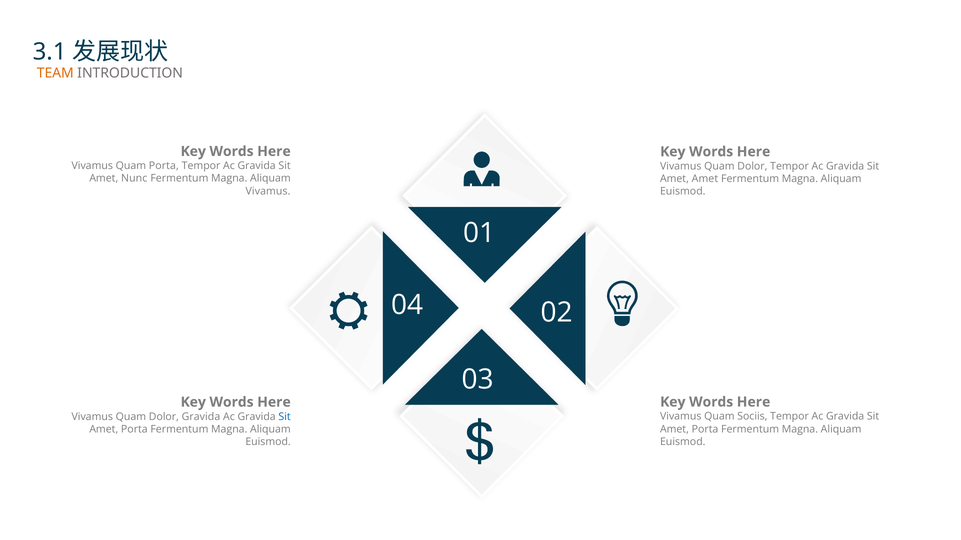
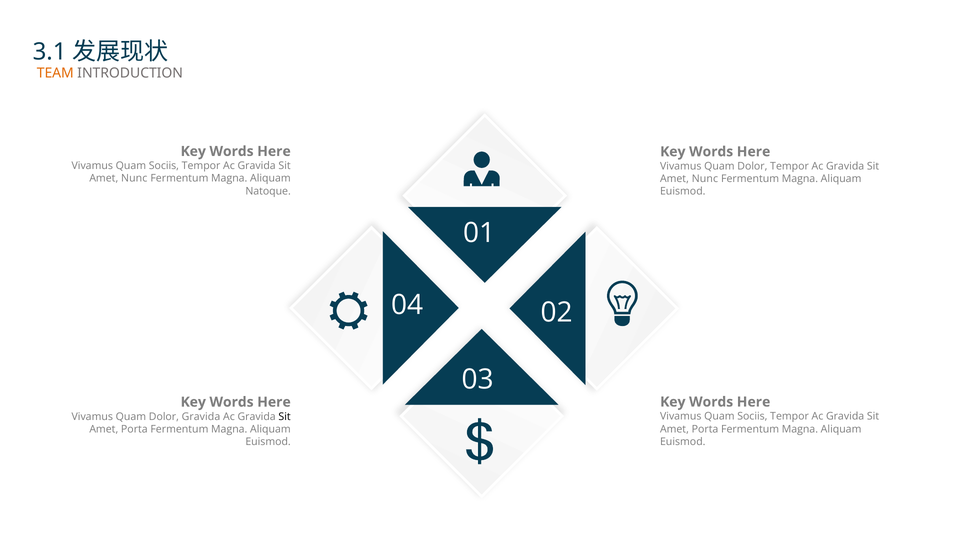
Porta at (164, 166): Porta -> Sociis
Amet at (705, 179): Amet -> Nunc
Vivamus at (268, 191): Vivamus -> Natoque
Sit at (285, 417) colour: blue -> black
